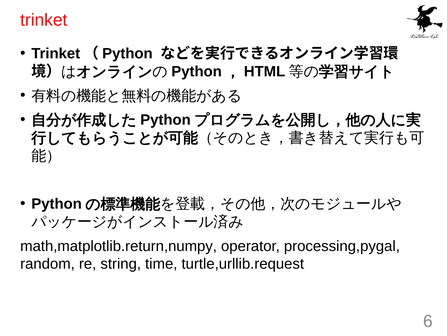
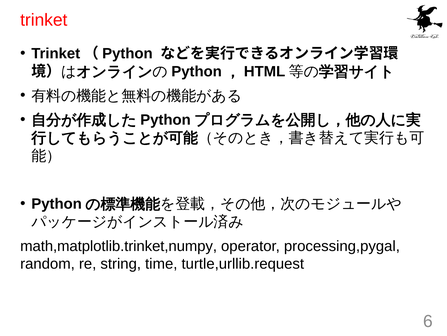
math,matplotlib.return,numpy: math,matplotlib.return,numpy -> math,matplotlib.trinket,numpy
